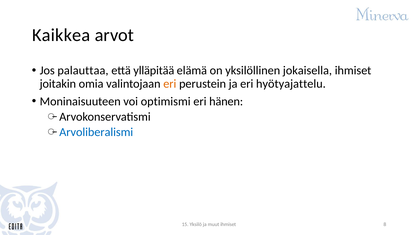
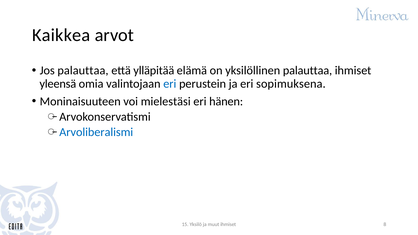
yksilöllinen jokaisella: jokaisella -> palauttaa
joitakin: joitakin -> yleensä
eri at (170, 84) colour: orange -> blue
hyötyajattelu: hyötyajattelu -> sopimuksena
optimismi: optimismi -> mielestäsi
